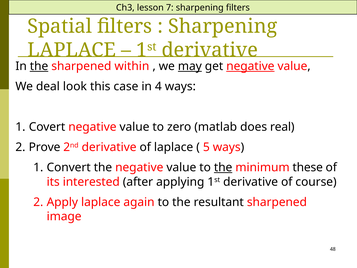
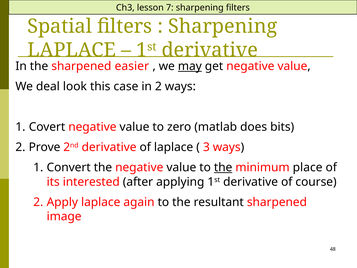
the at (39, 66) underline: present -> none
within: within -> easier
negative at (250, 66) underline: present -> none
in 4: 4 -> 2
real: real -> bits
5: 5 -> 3
these: these -> place
